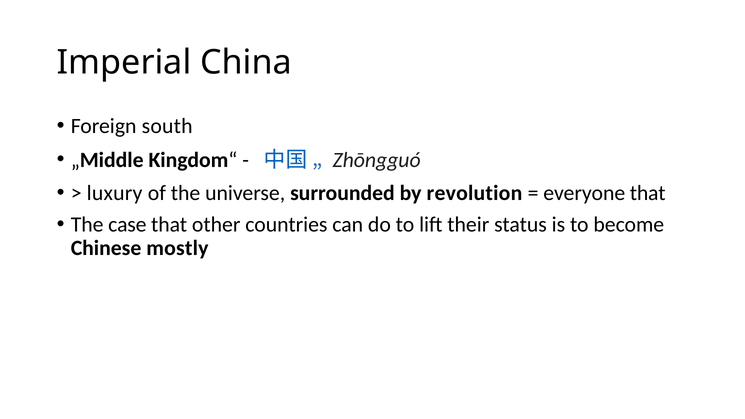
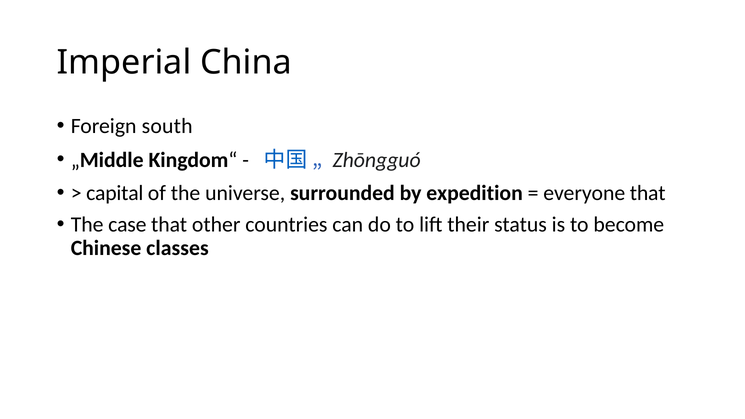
luxury: luxury -> capital
revolution: revolution -> expedition
mostly: mostly -> classes
